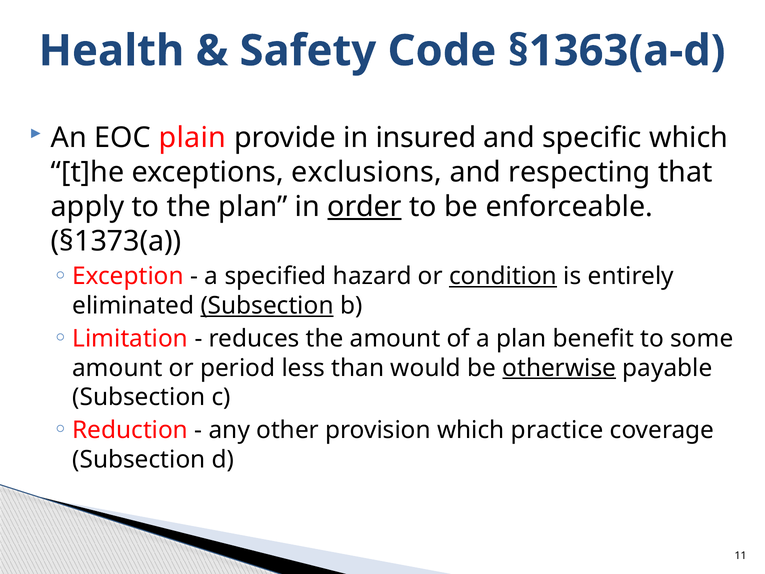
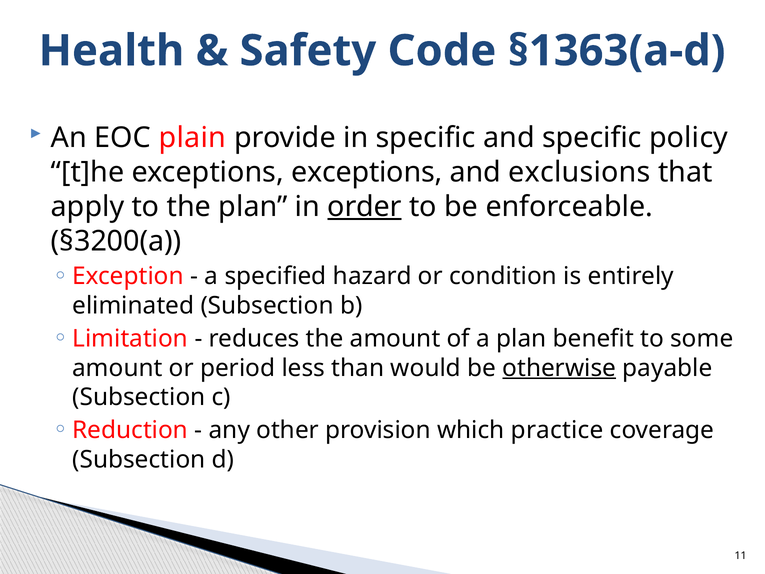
in insured: insured -> specific
specific which: which -> policy
exceptions exclusions: exclusions -> exceptions
respecting: respecting -> exclusions
§1373(a: §1373(a -> §3200(a
condition underline: present -> none
Subsection at (267, 306) underline: present -> none
